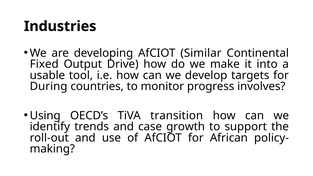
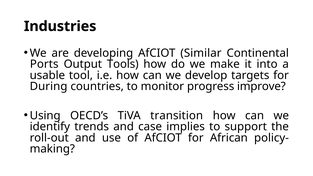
Fixed: Fixed -> Ports
Drive: Drive -> Tools
involves: involves -> improve
growth: growth -> implies
